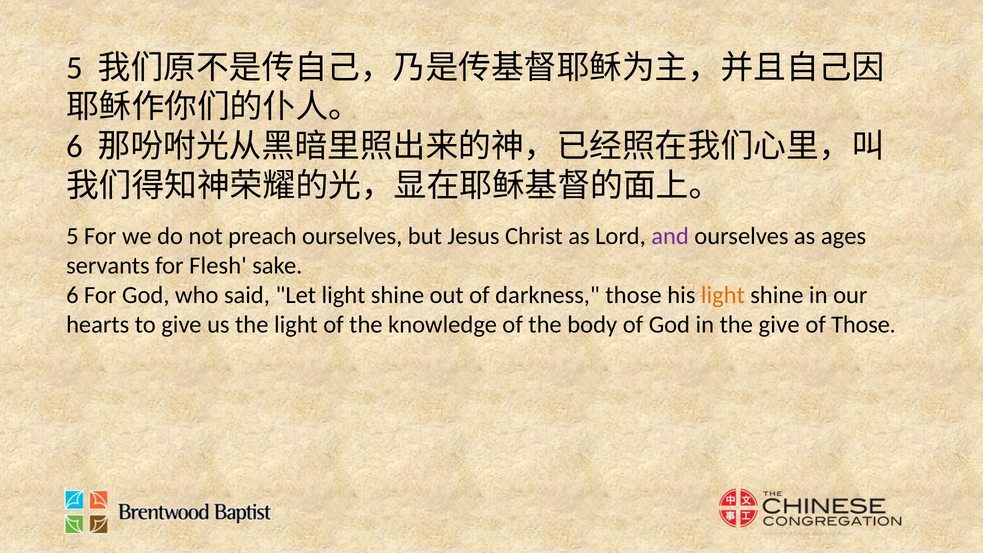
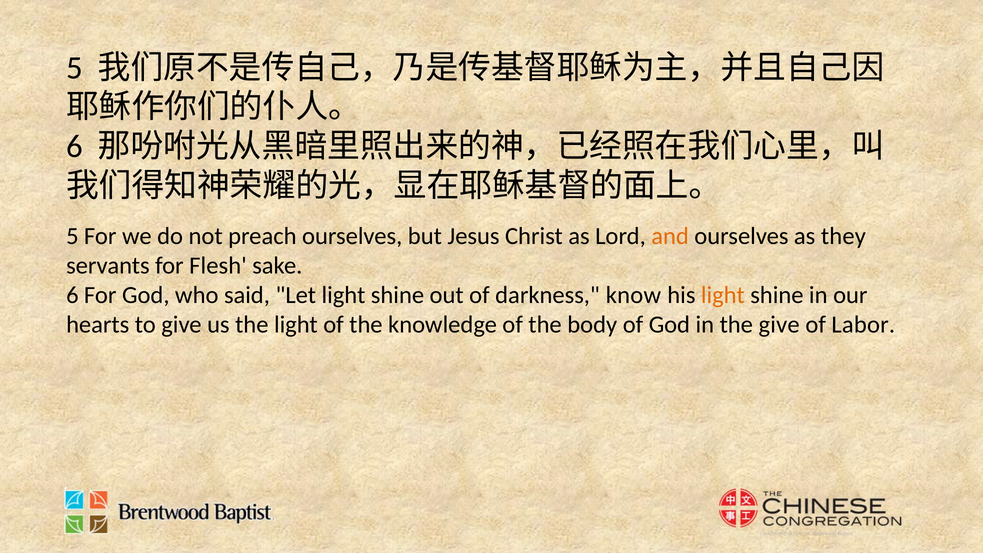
and colour: purple -> orange
ages: ages -> they
darkness those: those -> know
of Those: Those -> Labor
